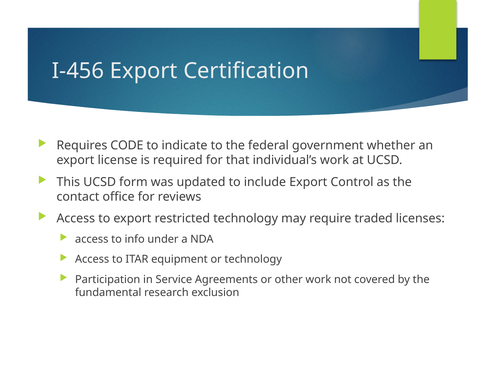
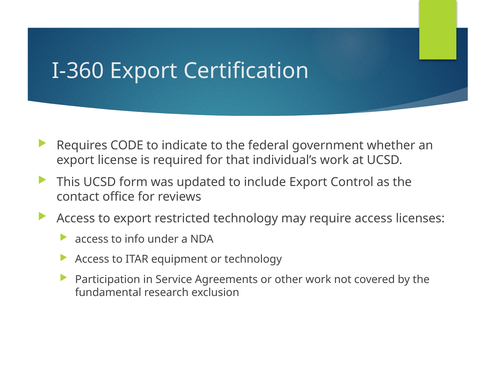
I-456: I-456 -> I-360
require traded: traded -> access
